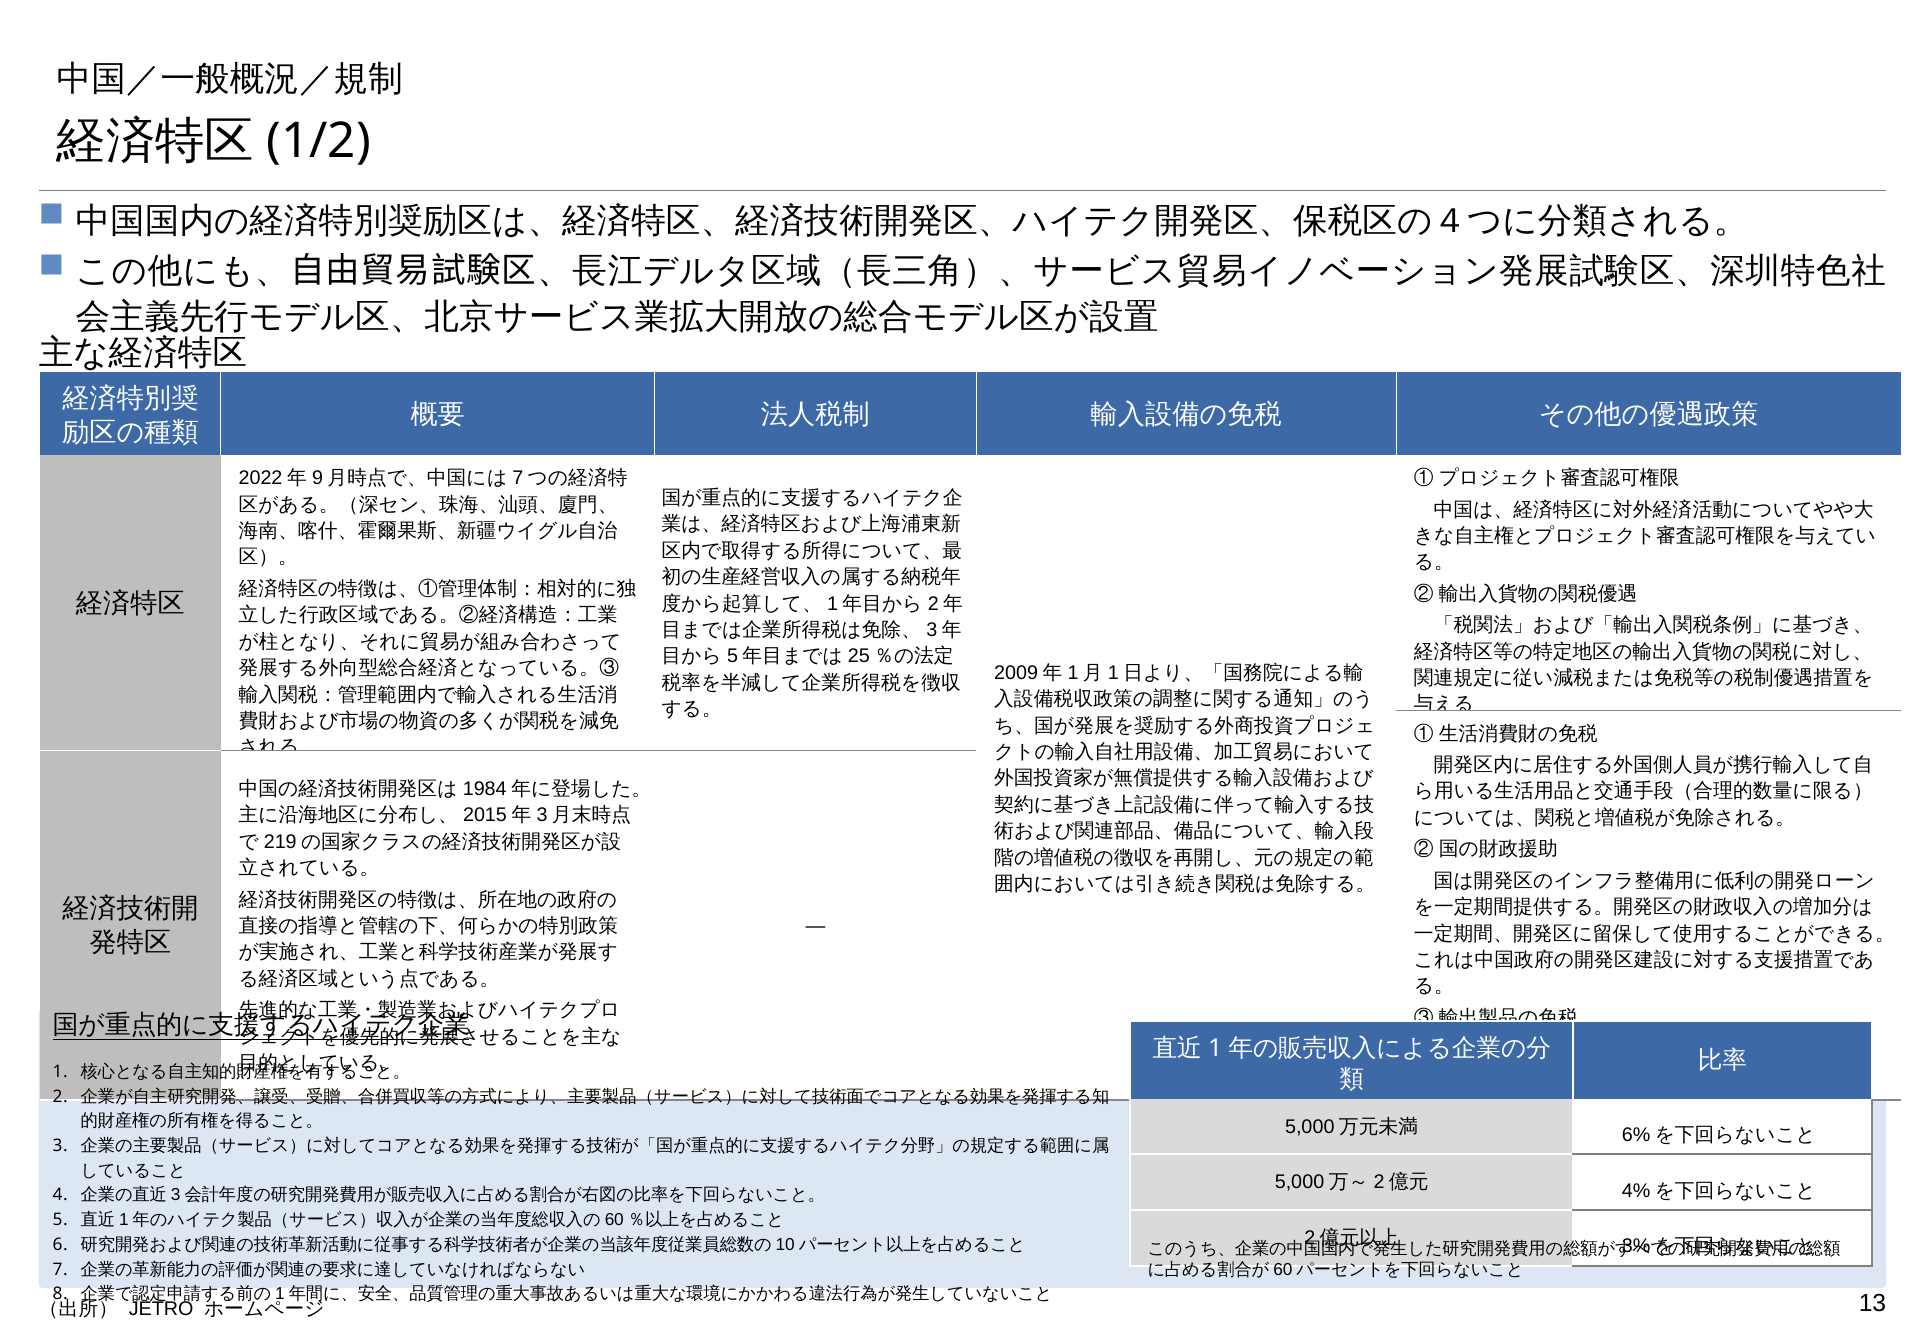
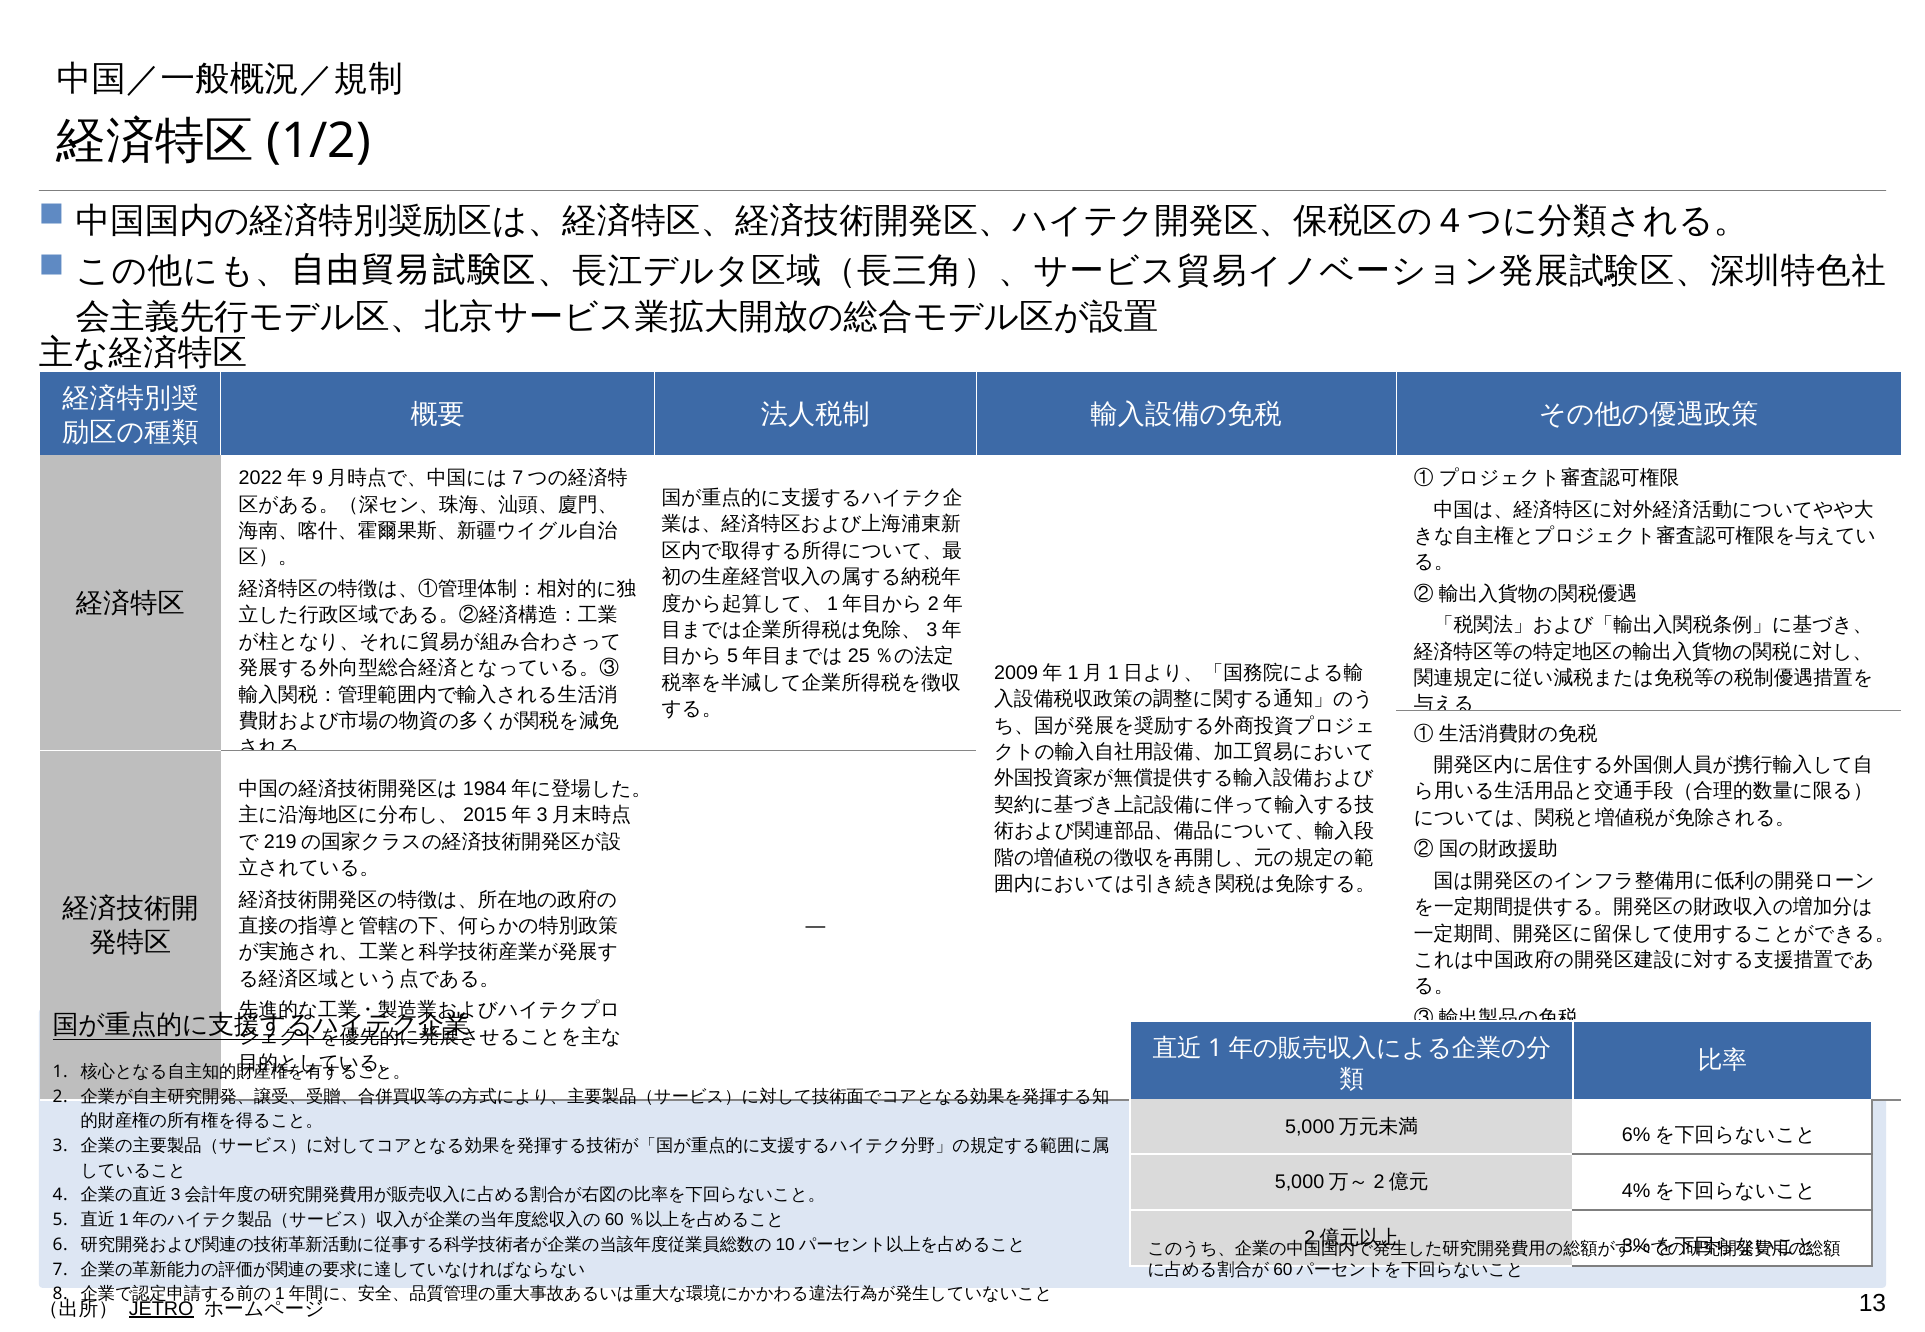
JETRO underline: none -> present
